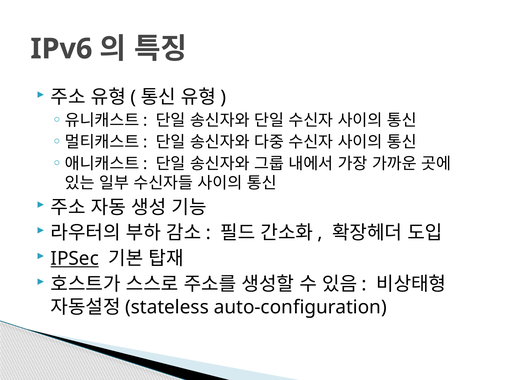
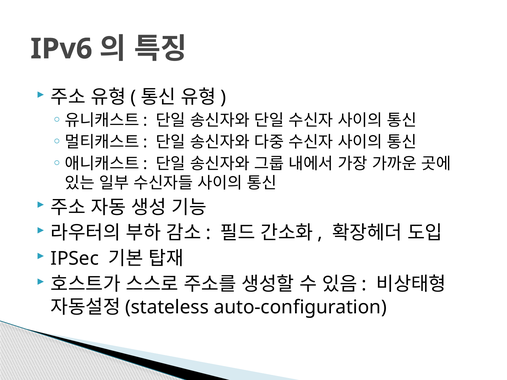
IPSec underline: present -> none
